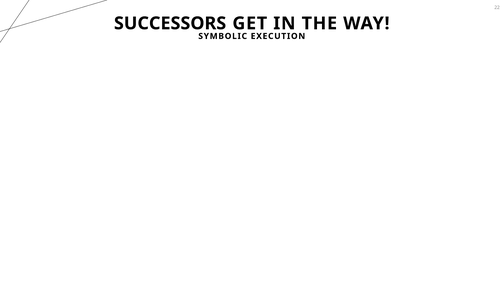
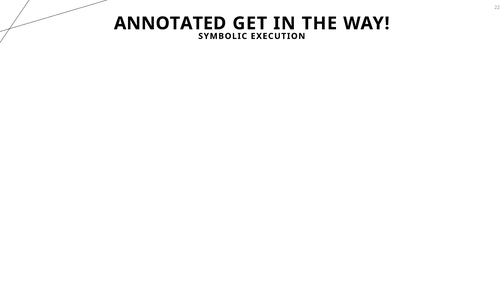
SUCCESSORS: SUCCESSORS -> ANNOTATED
